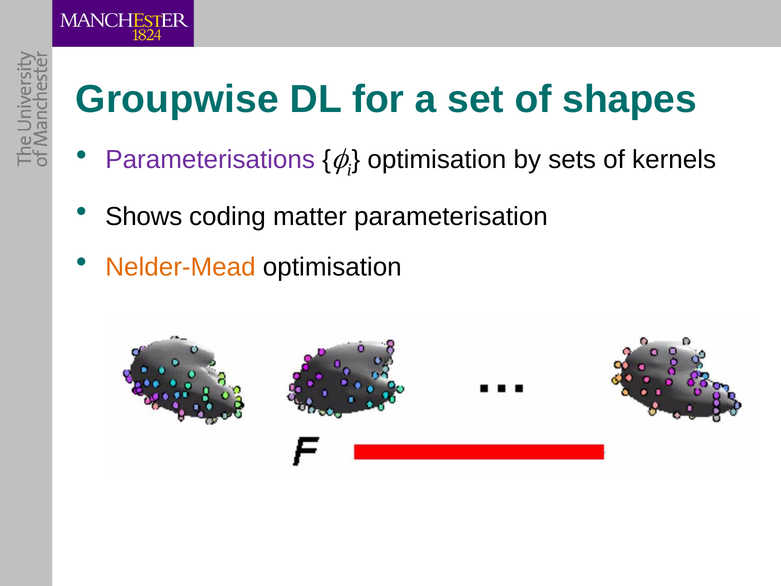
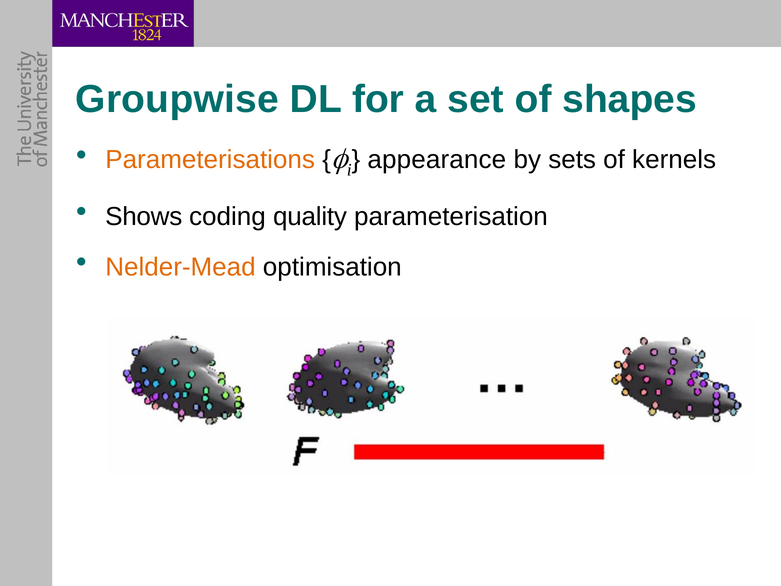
Parameterisations colour: purple -> orange
optimisation at (437, 159): optimisation -> appearance
matter: matter -> quality
